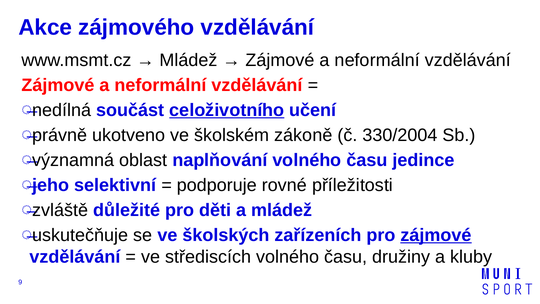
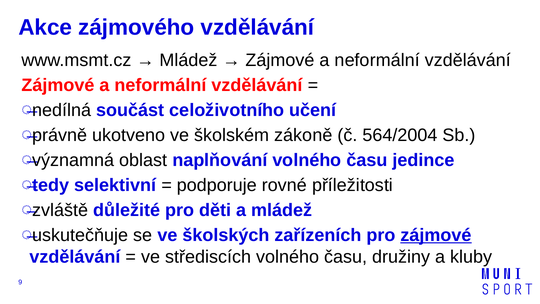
celoživotního underline: present -> none
330/2004: 330/2004 -> 564/2004
jeho: jeho -> tedy
